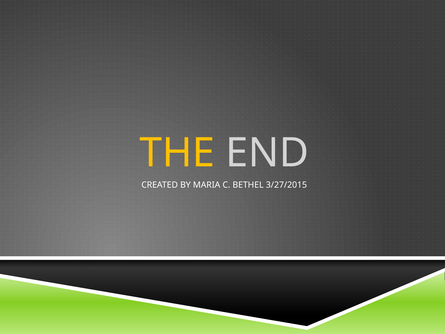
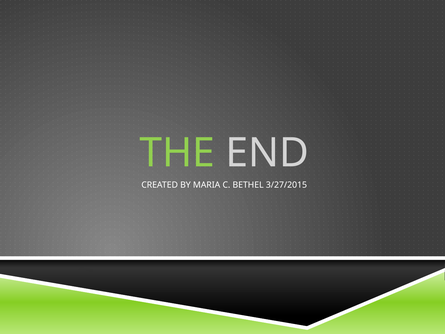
THE colour: yellow -> light green
